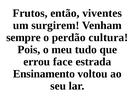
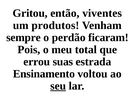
Frutos: Frutos -> Gritou
surgirem: surgirem -> produtos
cultura: cultura -> ficaram
tudo: tudo -> total
face: face -> suas
seu underline: none -> present
